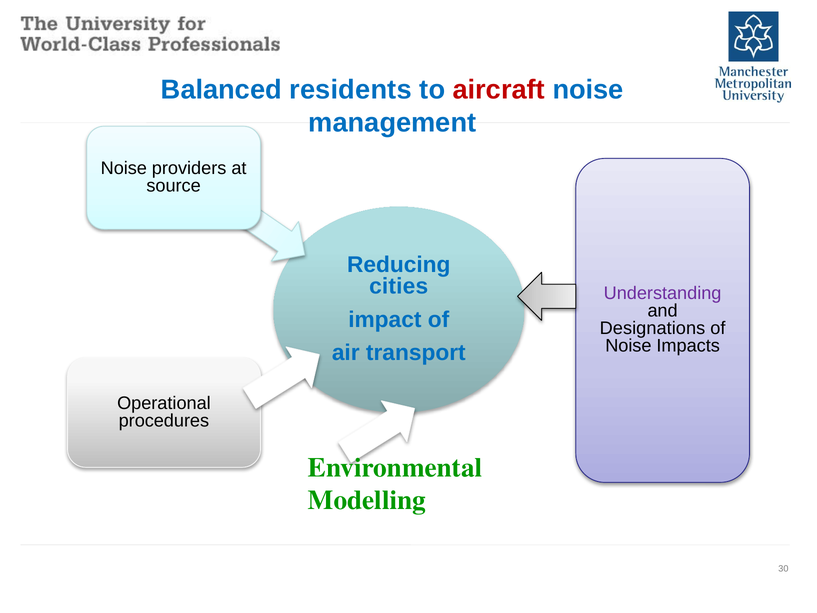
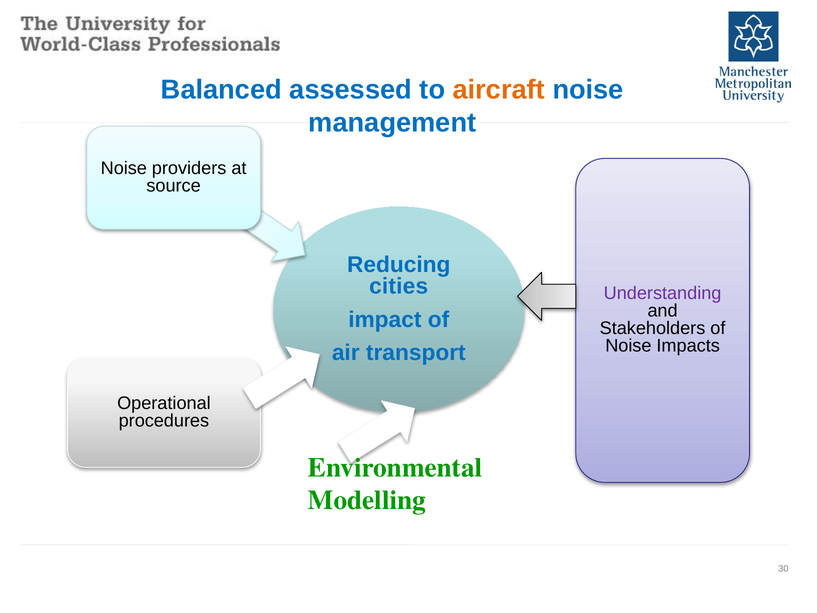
residents: residents -> assessed
aircraft colour: red -> orange
Designations: Designations -> Stakeholders
